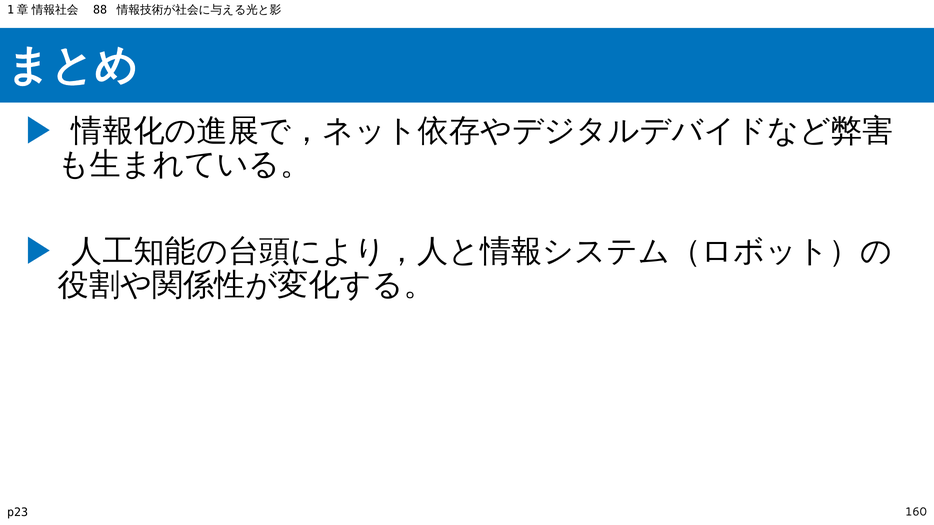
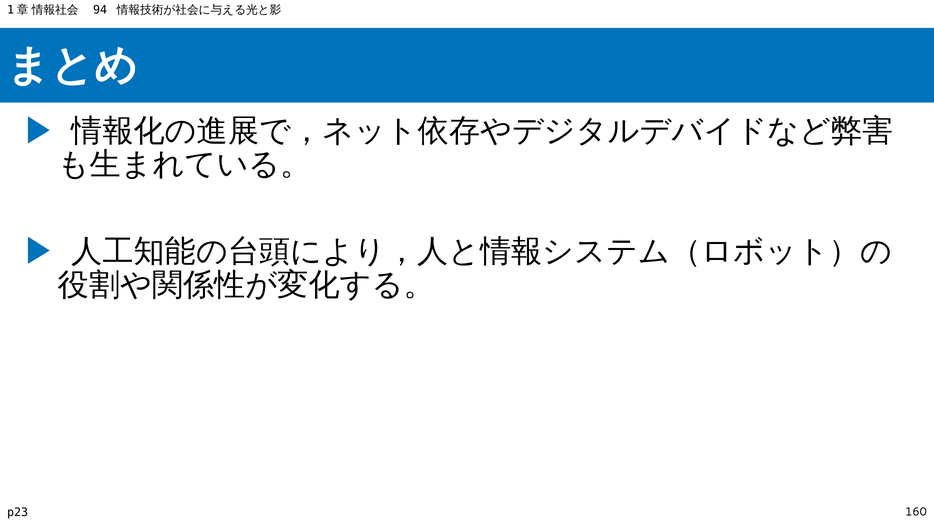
88: 88 -> 94
